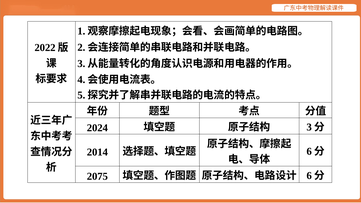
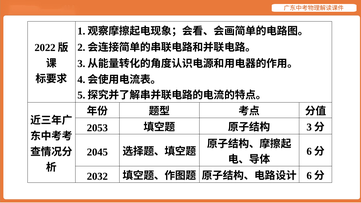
2024: 2024 -> 2053
2014: 2014 -> 2045
2075: 2075 -> 2032
